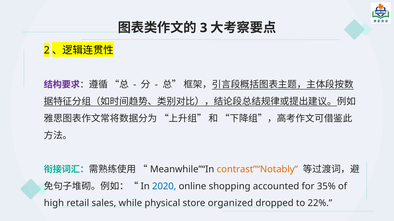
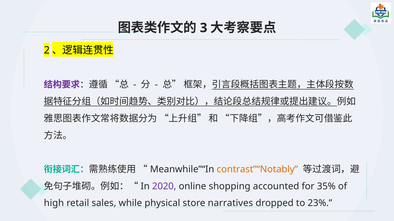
2020 colour: blue -> purple
organized: organized -> narratives
22%: 22% -> 23%
